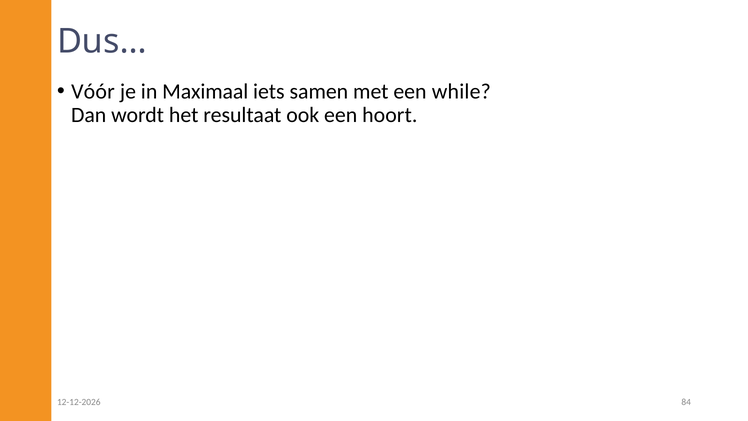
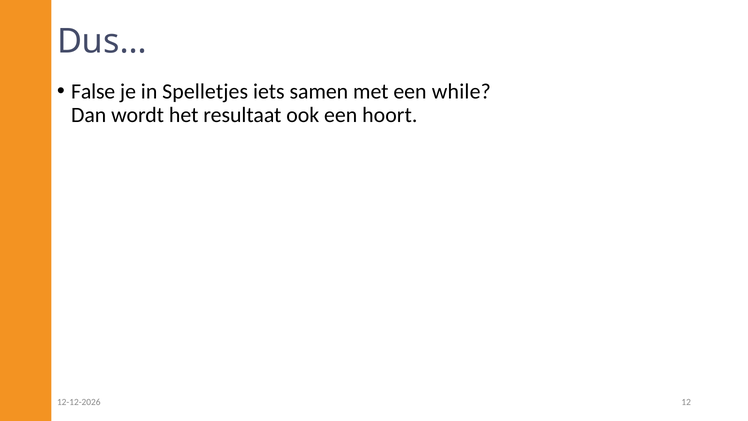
Vóór: Vóór -> False
Maximaal: Maximaal -> Spelletjes
84: 84 -> 12
